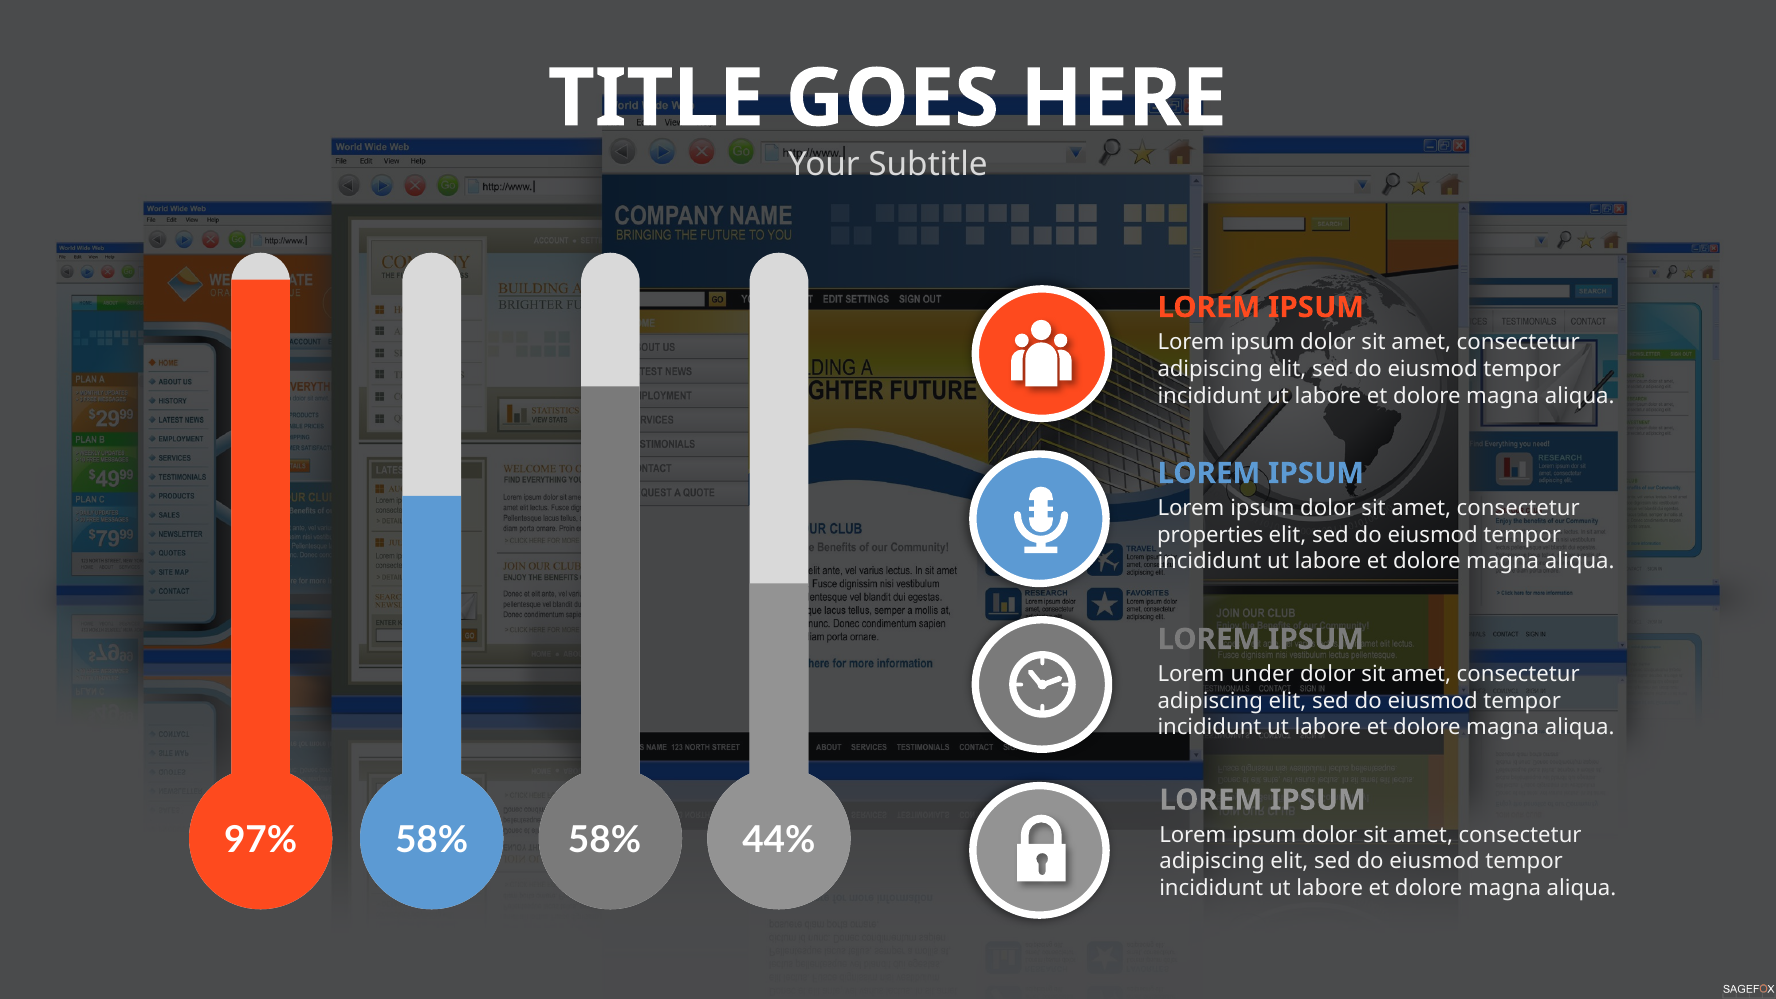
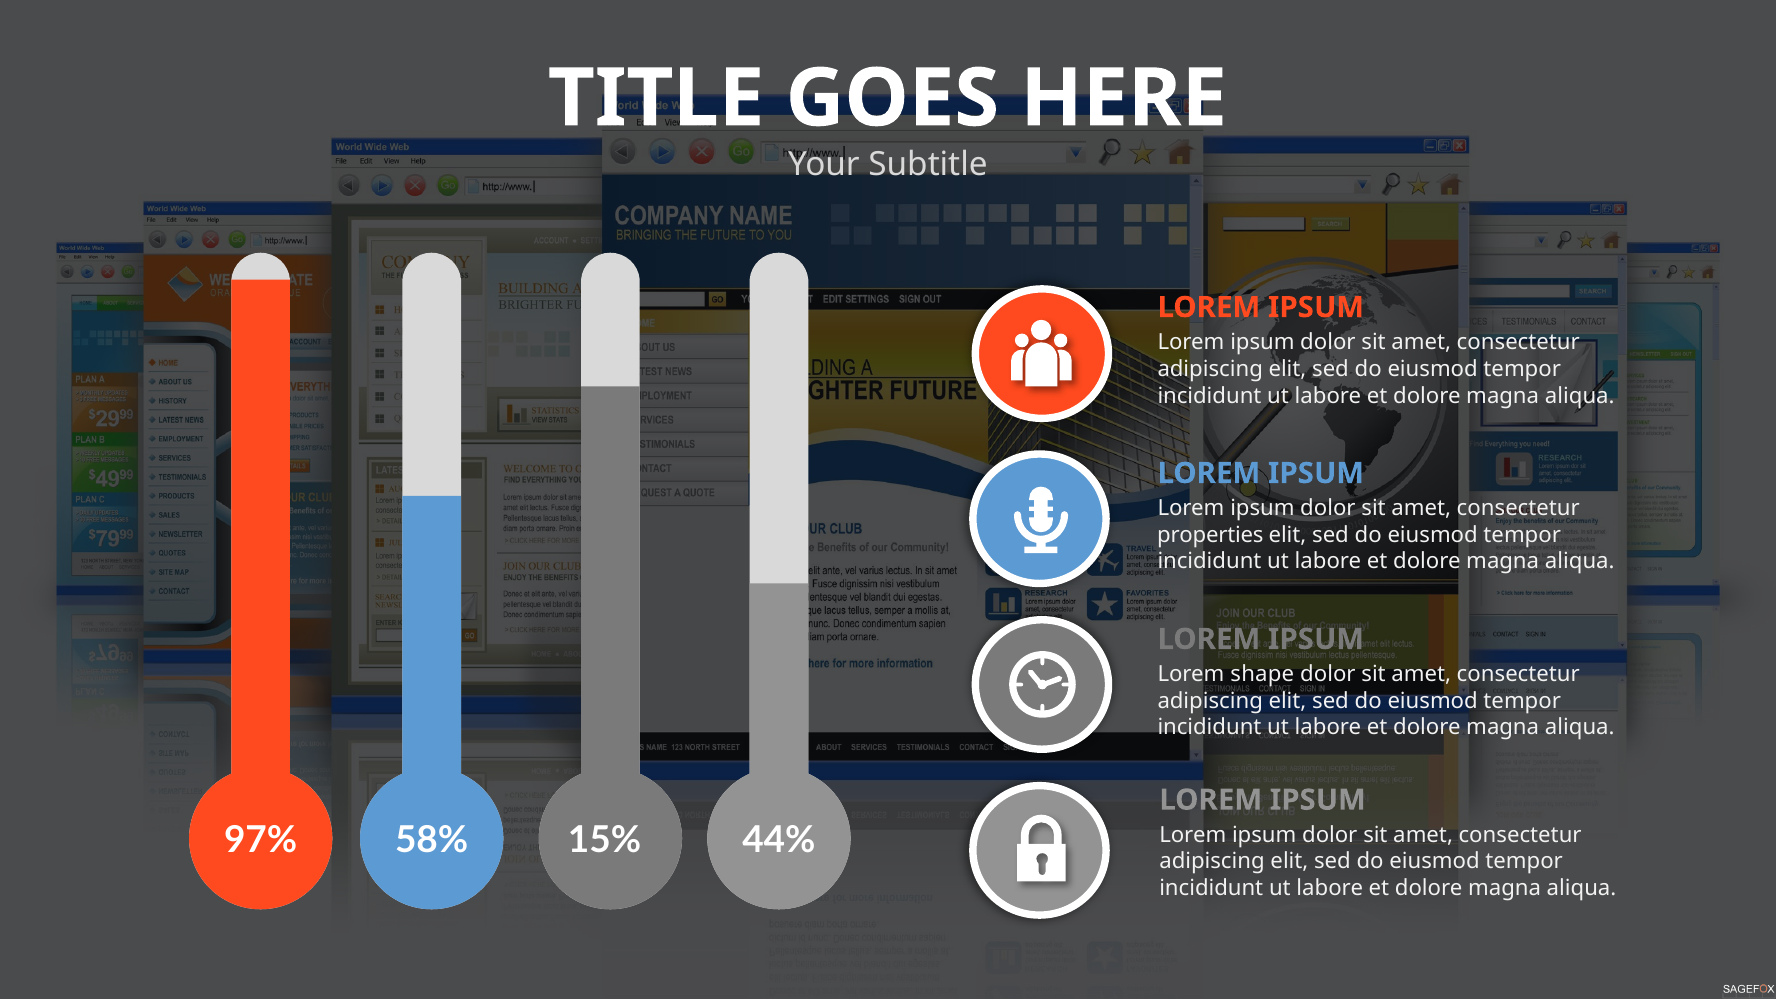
under: under -> shape
58% 58%: 58% -> 15%
